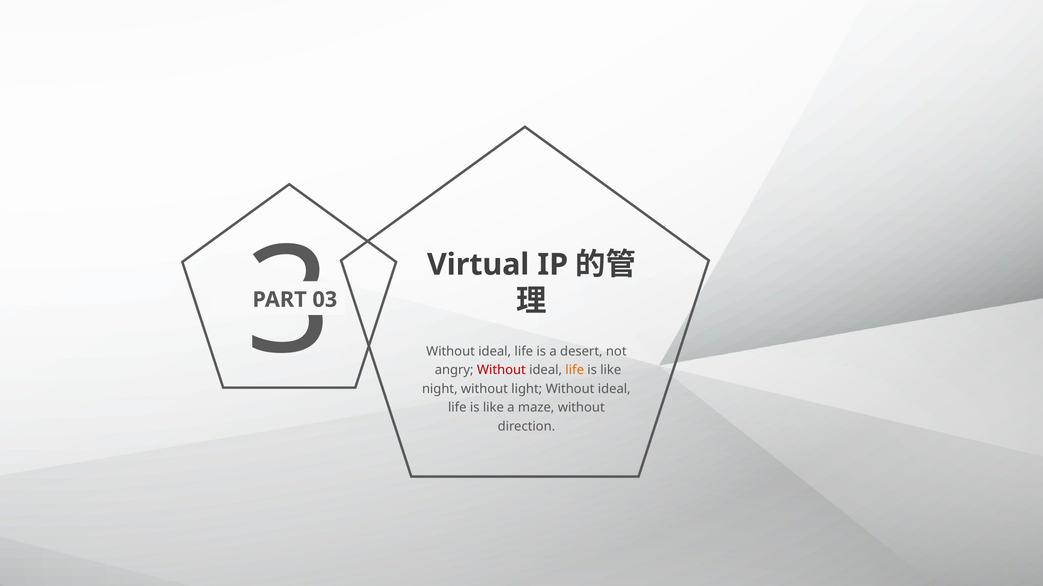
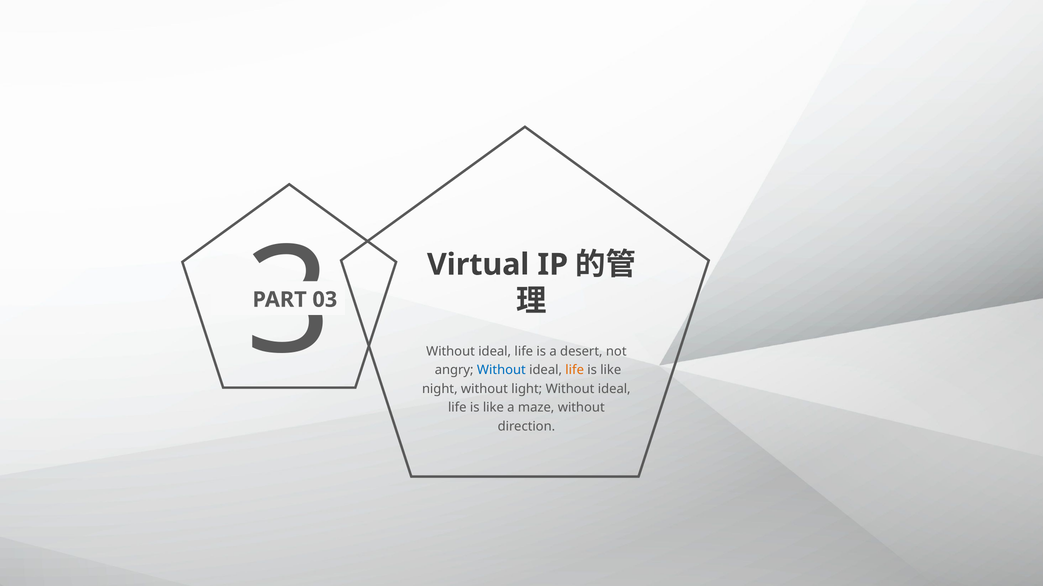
Without at (501, 370) colour: red -> blue
